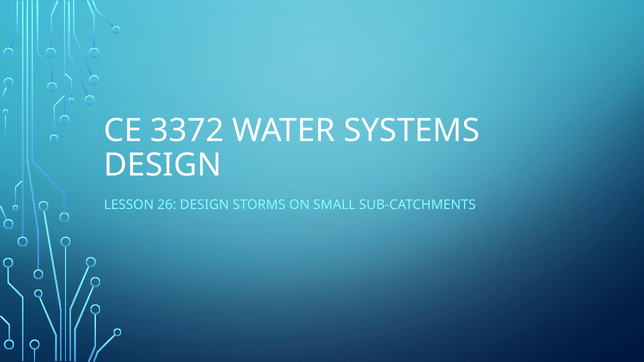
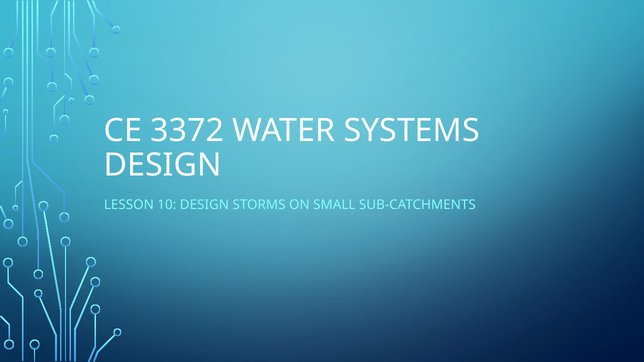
26: 26 -> 10
